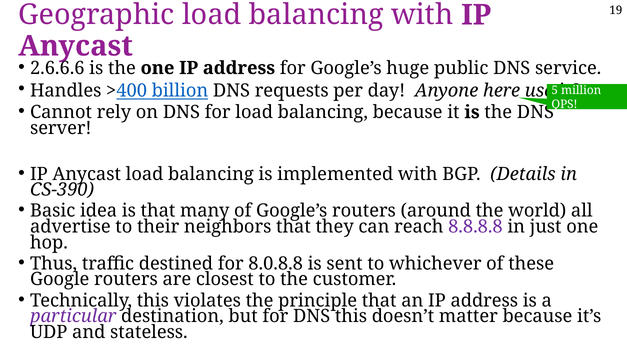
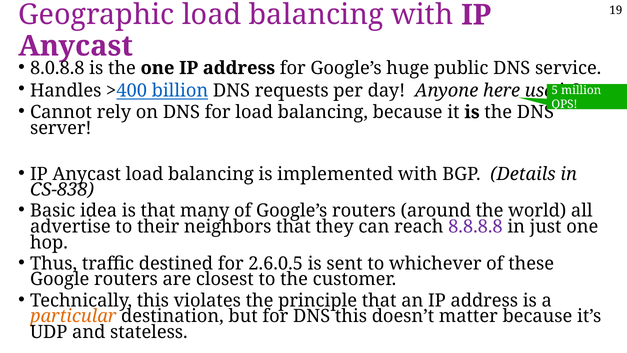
2.6.6.6: 2.6.6.6 -> 8.0.8.8
CS-390: CS-390 -> CS-838
8.0.8.8: 8.0.8.8 -> 2.6.0.5
particular colour: purple -> orange
